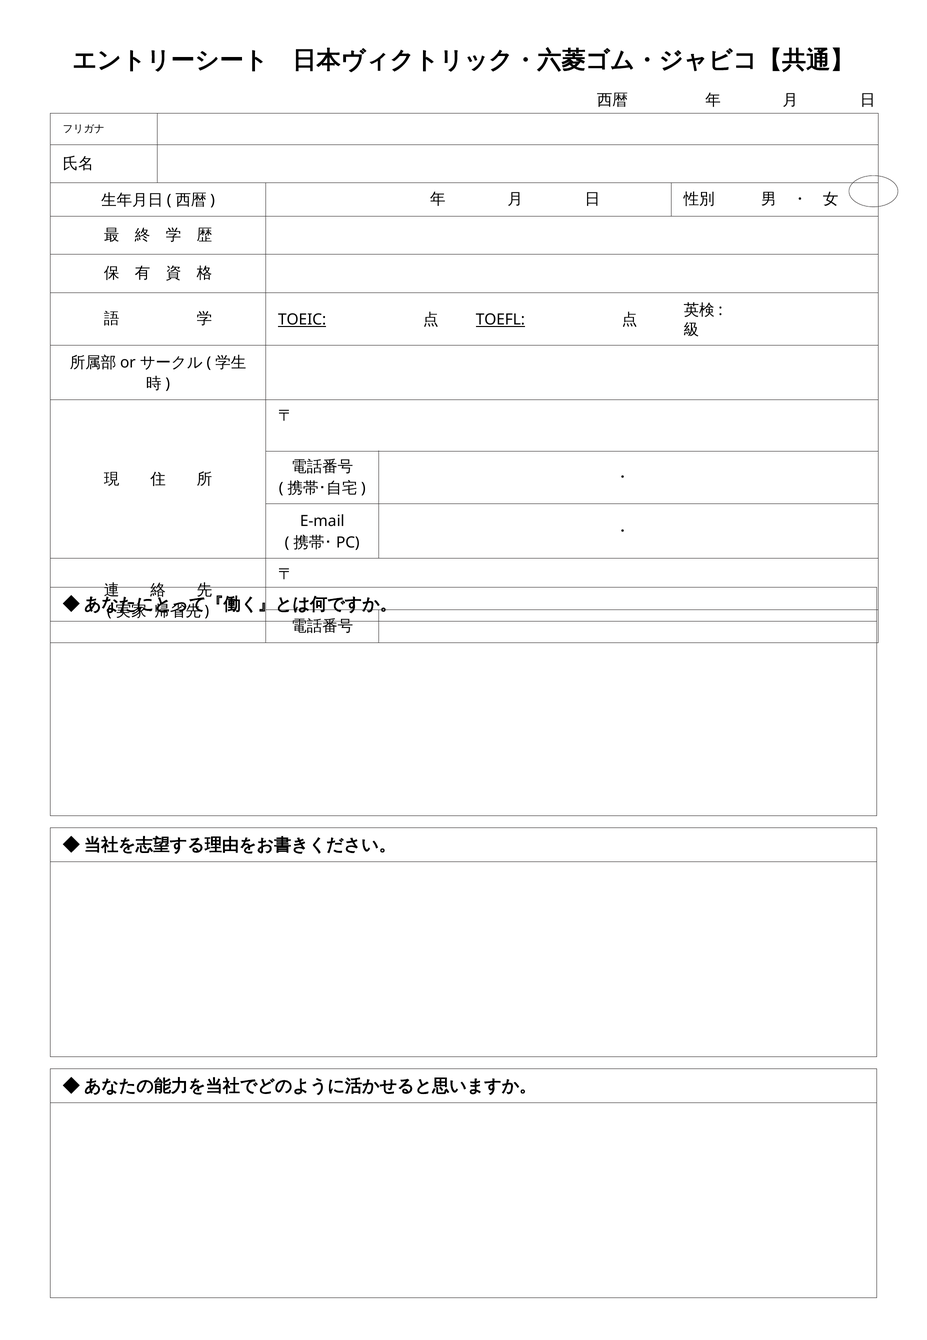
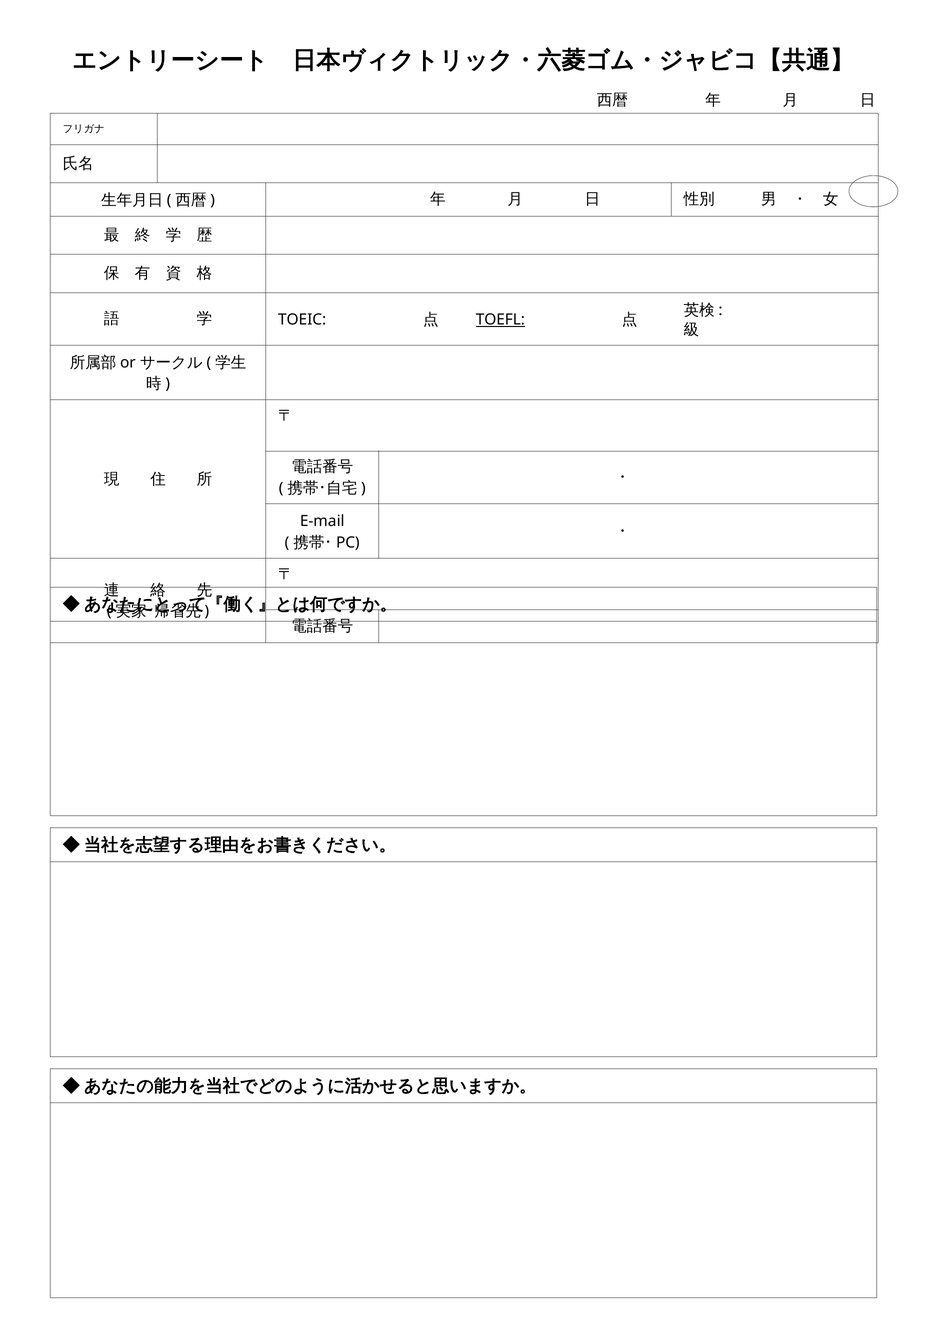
TOEIC underline: present -> none
